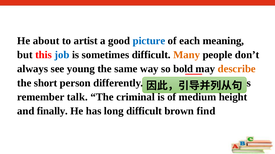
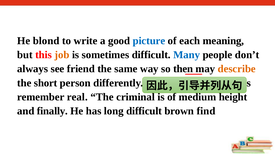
about: about -> blond
artist: artist -> write
job colour: blue -> orange
Many colour: orange -> blue
young: young -> friend
bold: bold -> then
talk: talk -> real
